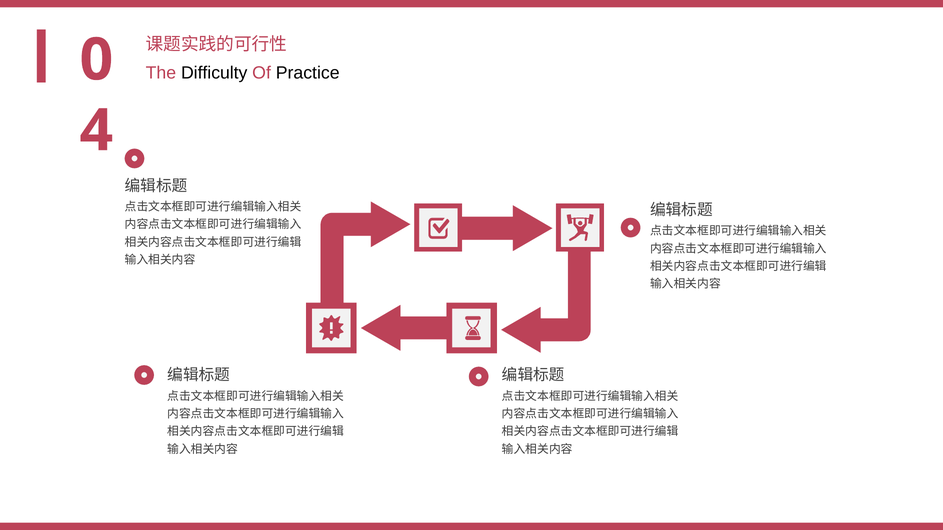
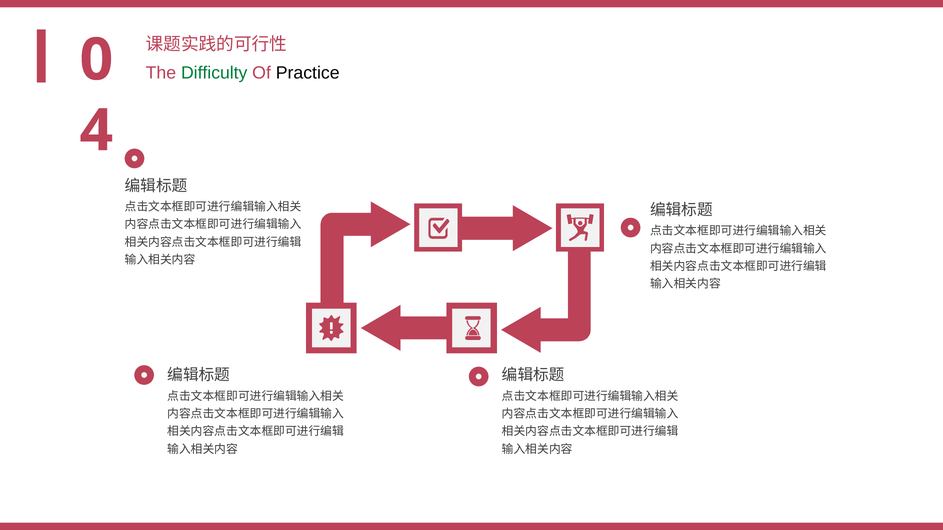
Difficulty colour: black -> green
